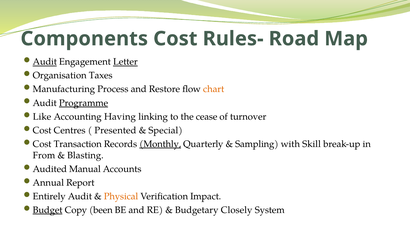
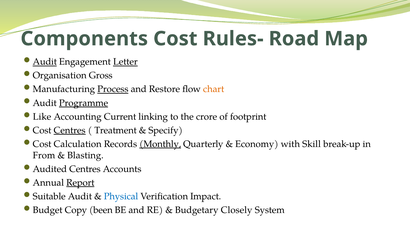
Taxes: Taxes -> Gross
Process underline: none -> present
Having: Having -> Current
cease: cease -> crore
turnover: turnover -> footprint
Centres at (70, 130) underline: none -> present
Presented: Presented -> Treatment
Special: Special -> Specify
Transaction: Transaction -> Calculation
Sampling: Sampling -> Economy
Audited Manual: Manual -> Centres
Report underline: none -> present
Entirely: Entirely -> Suitable
Physical colour: orange -> blue
Budget underline: present -> none
